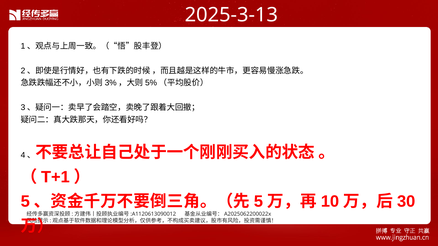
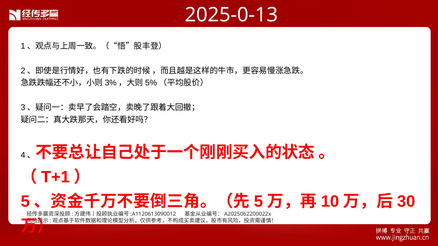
2025-3-13: 2025-3-13 -> 2025-0-13
